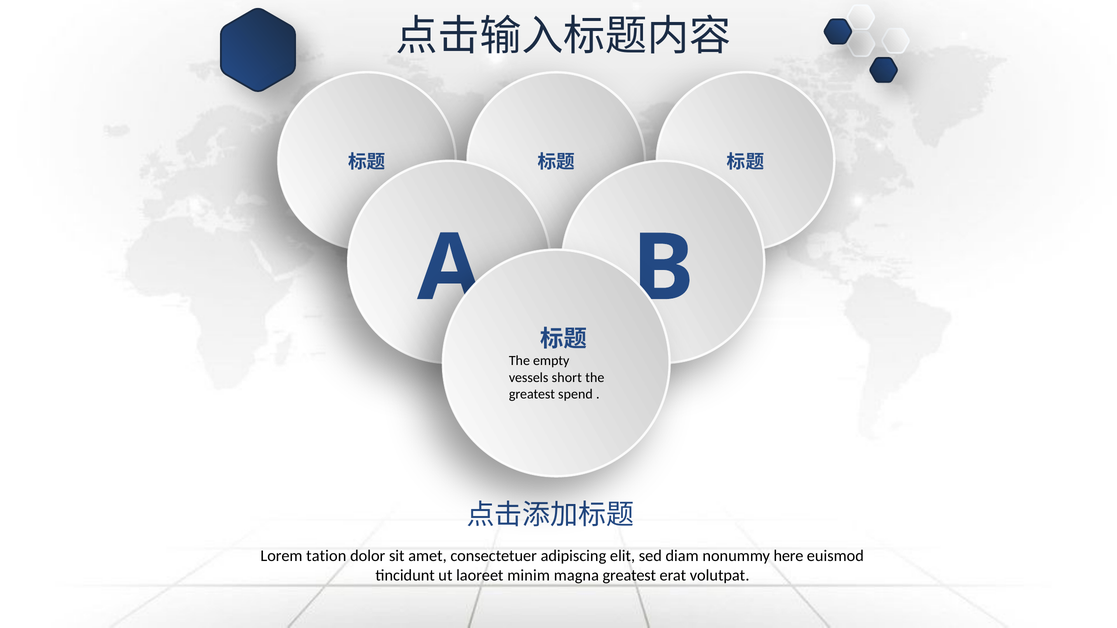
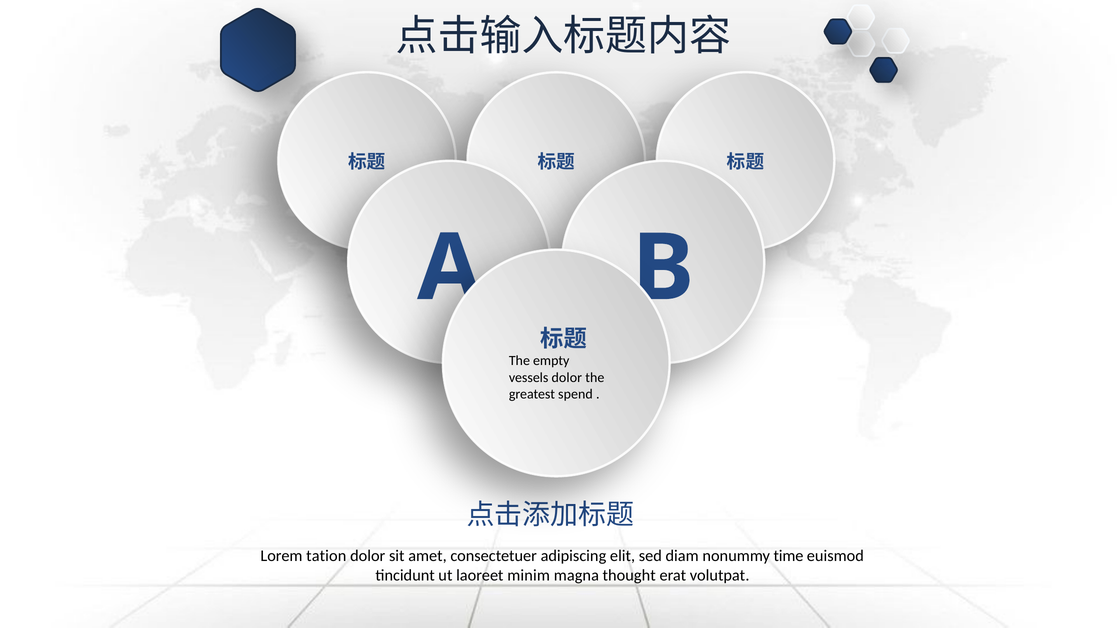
vessels short: short -> dolor
here: here -> time
magna greatest: greatest -> thought
